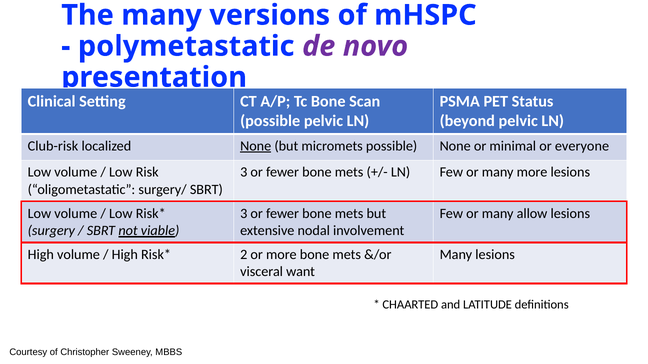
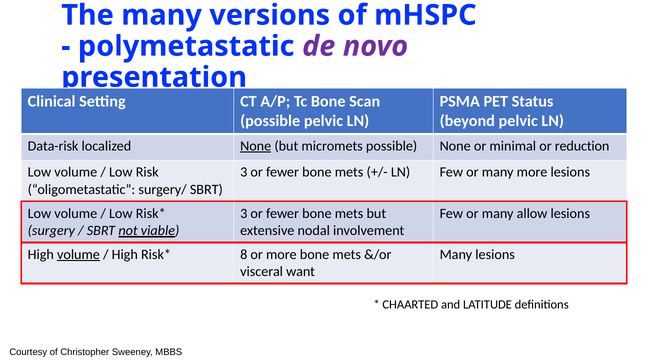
Club-risk: Club-risk -> Data-risk
everyone: everyone -> reduction
volume at (78, 255) underline: none -> present
2: 2 -> 8
